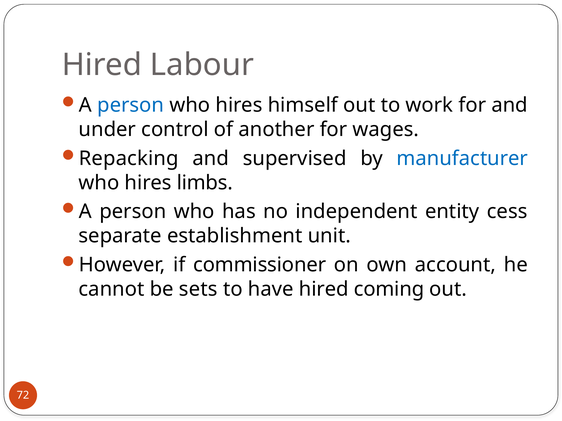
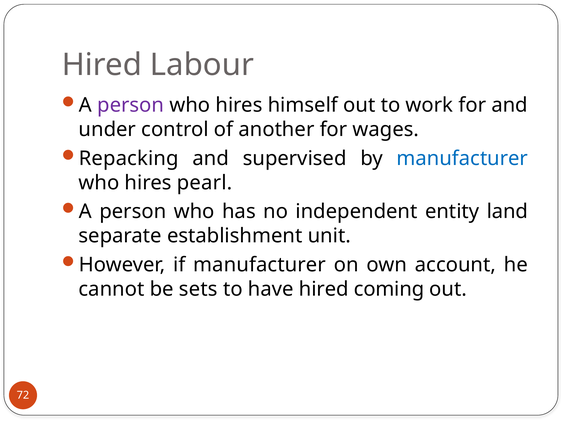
person at (131, 105) colour: blue -> purple
limbs: limbs -> pearl
cess: cess -> land
if commissioner: commissioner -> manufacturer
